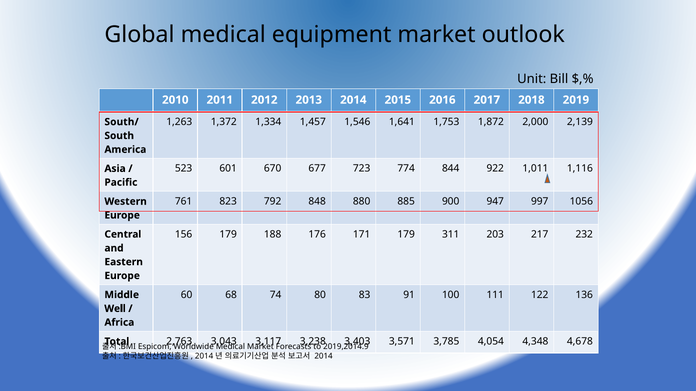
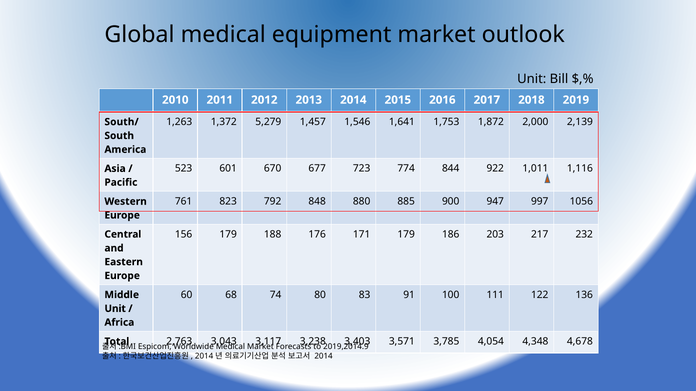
1,334: 1,334 -> 5,279
311: 311 -> 186
Well at (115, 309): Well -> Unit
